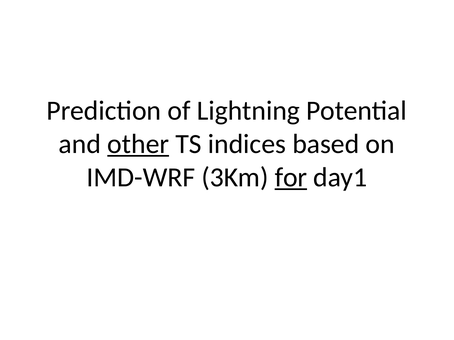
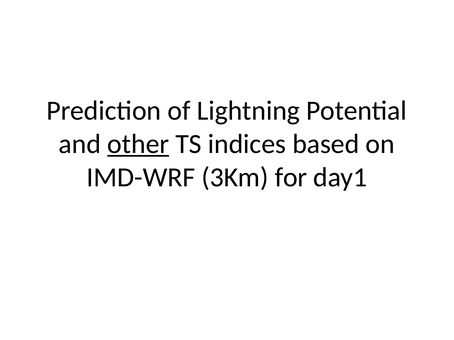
for underline: present -> none
